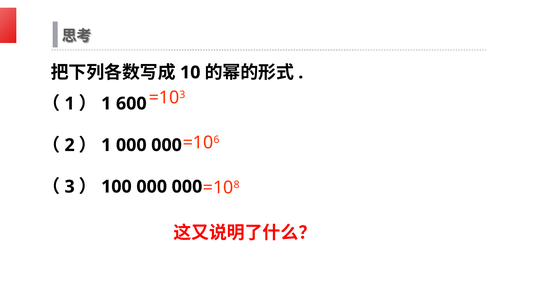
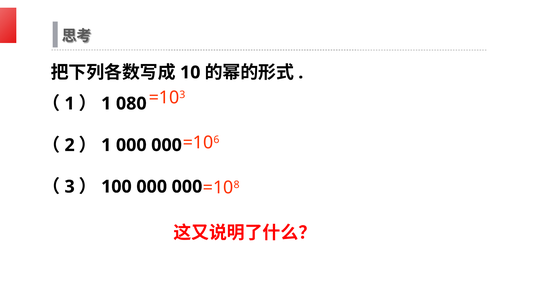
600: 600 -> 080
